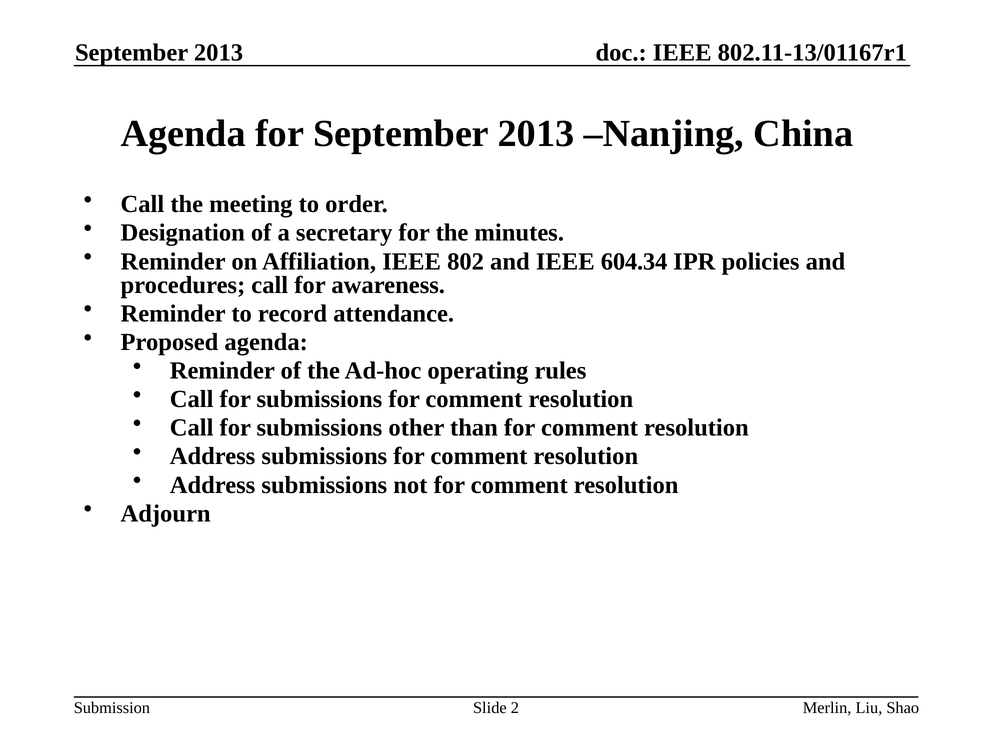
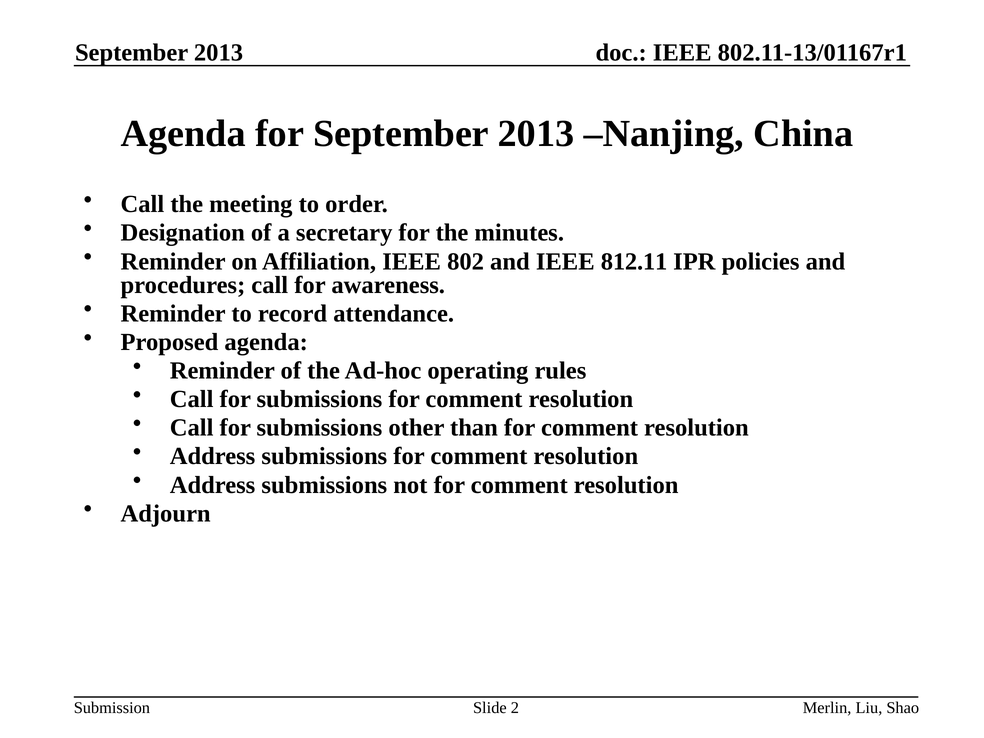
604.34: 604.34 -> 812.11
